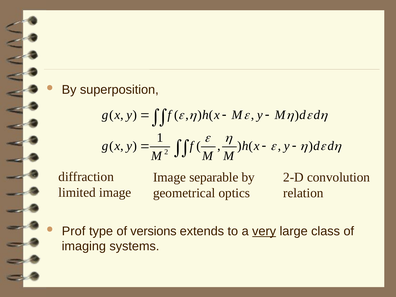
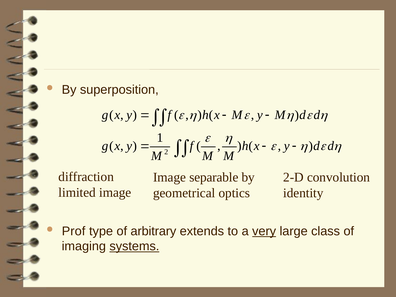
relation: relation -> identity
versions: versions -> arbitrary
systems underline: none -> present
